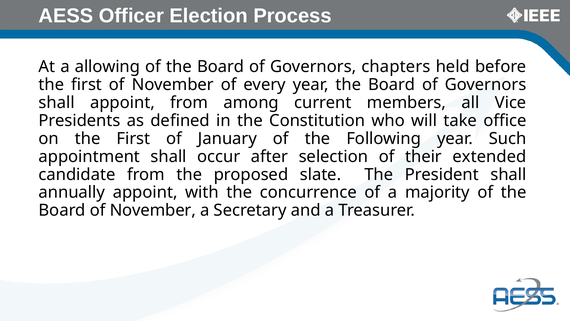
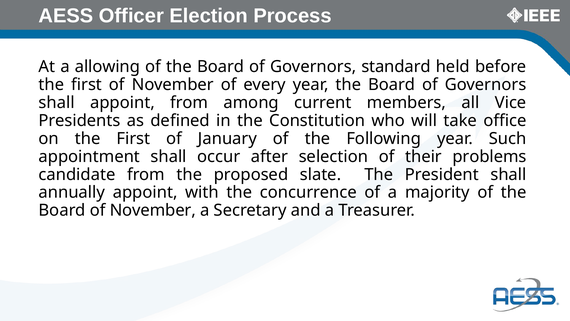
chapters: chapters -> standard
extended: extended -> problems
